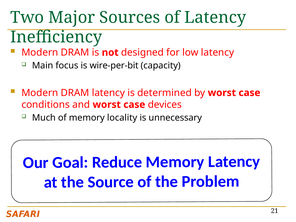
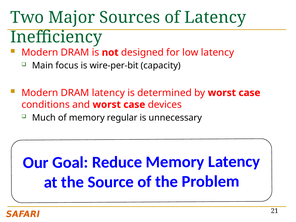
locality: locality -> regular
